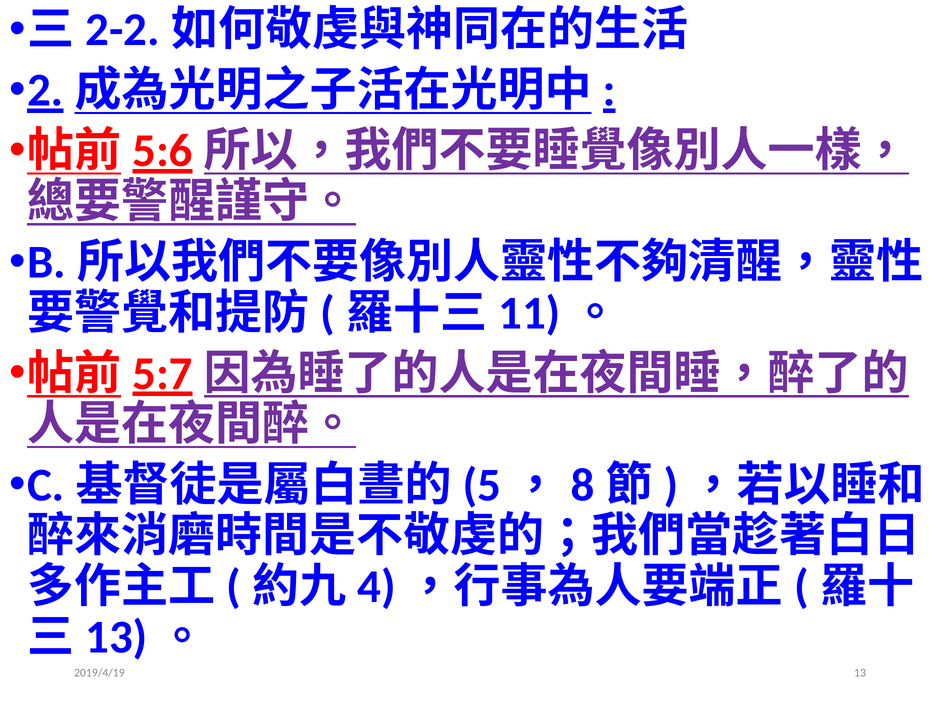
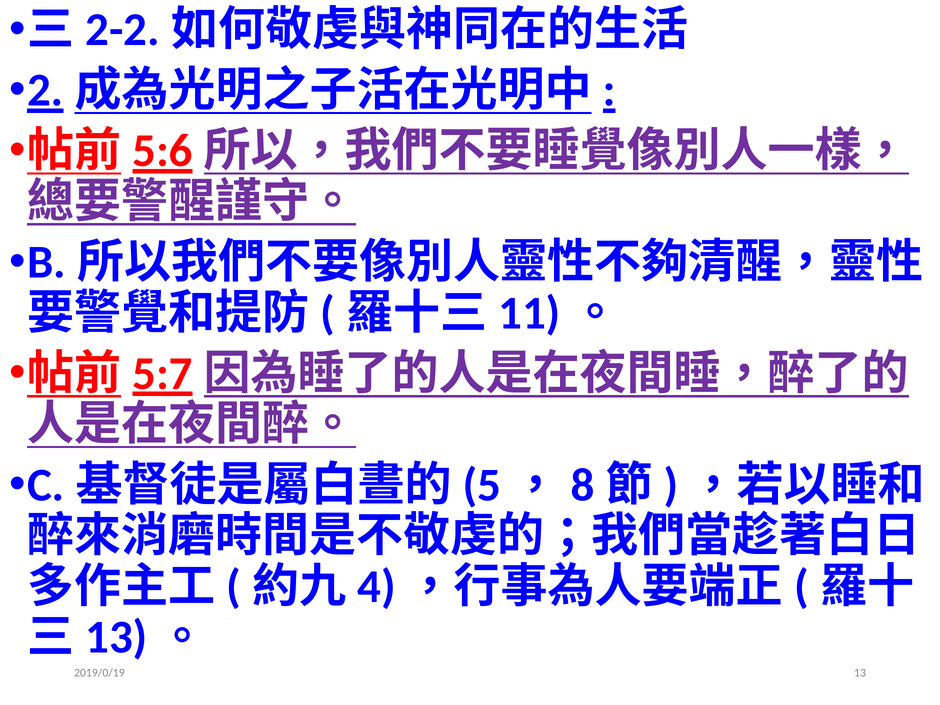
2019/4/19: 2019/4/19 -> 2019/0/19
